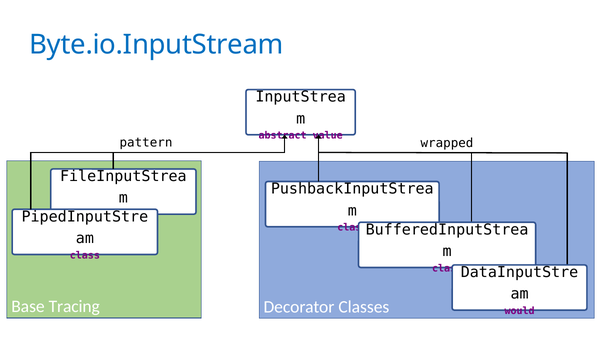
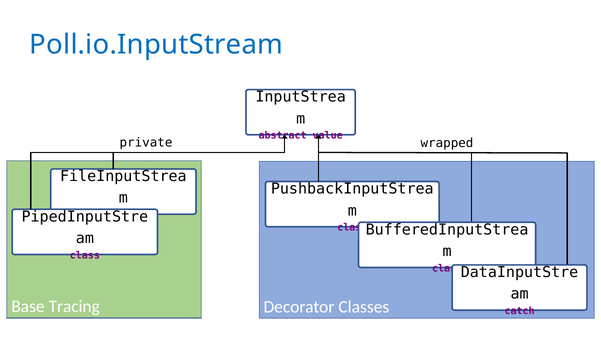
Byte.io.InputStream: Byte.io.InputStream -> Poll.io.InputStream
pattern: pattern -> private
would: would -> catch
